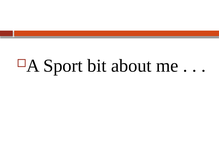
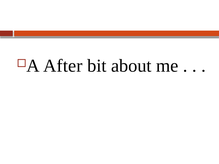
Sport: Sport -> After
